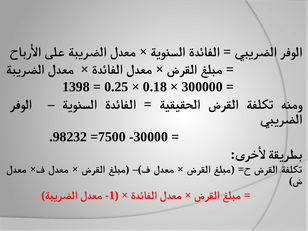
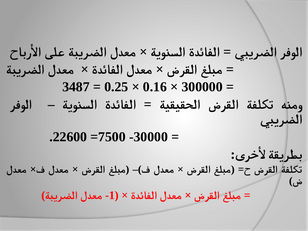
1398: 1398 -> 3487
0.18: 0.18 -> 0.16
98232: 98232 -> 22600
